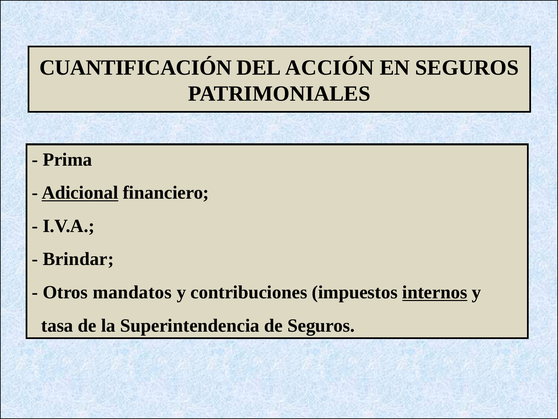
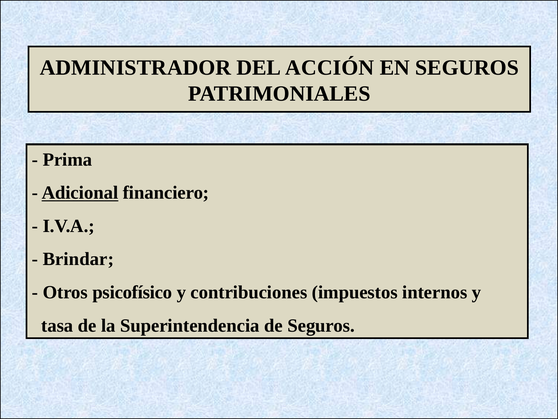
CUANTIFICACIÓN: CUANTIFICACIÓN -> ADMINISTRADOR
mandatos: mandatos -> psicofísico
internos underline: present -> none
